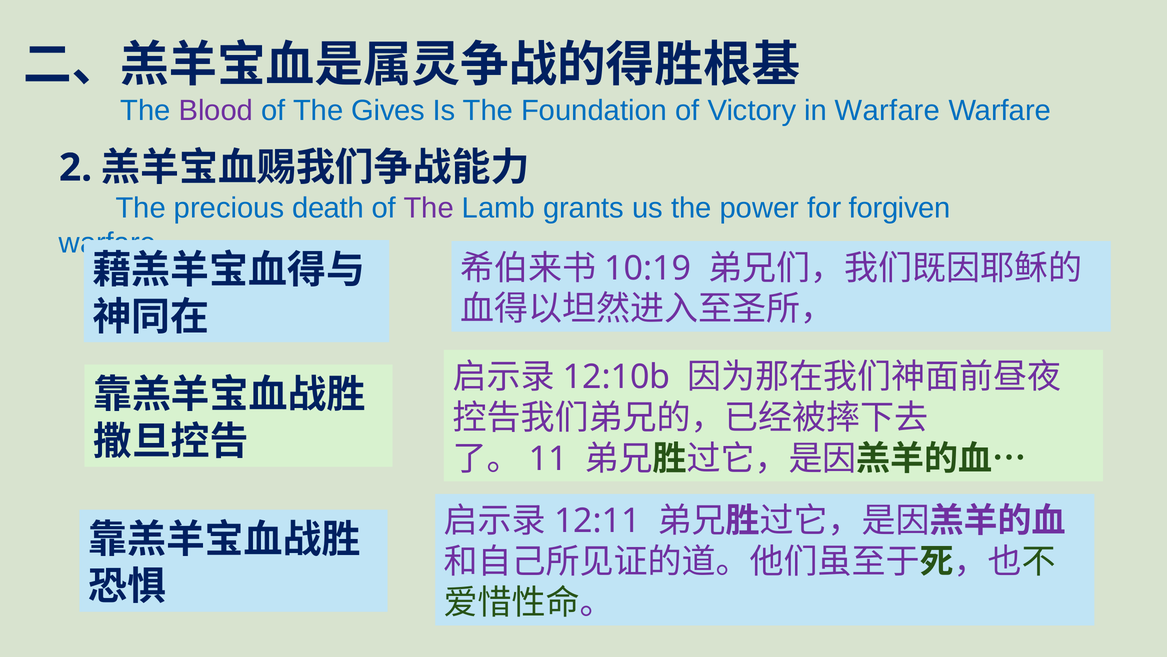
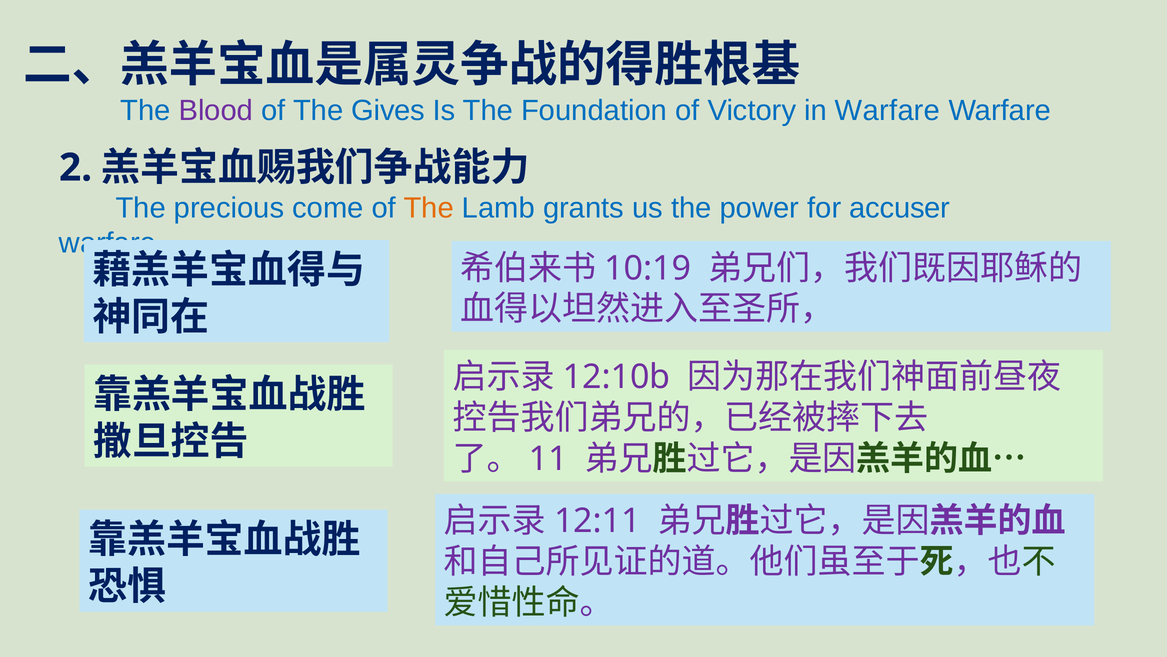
death: death -> come
The at (429, 208) colour: purple -> orange
forgiven: forgiven -> accuser
